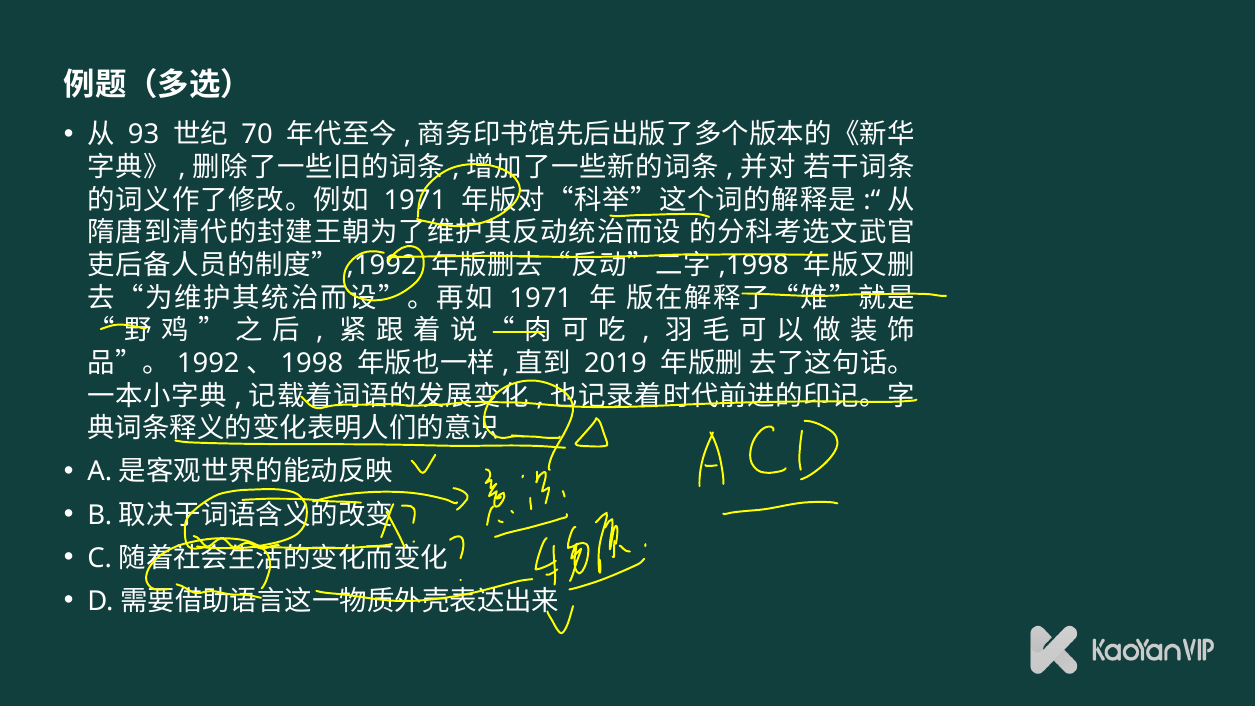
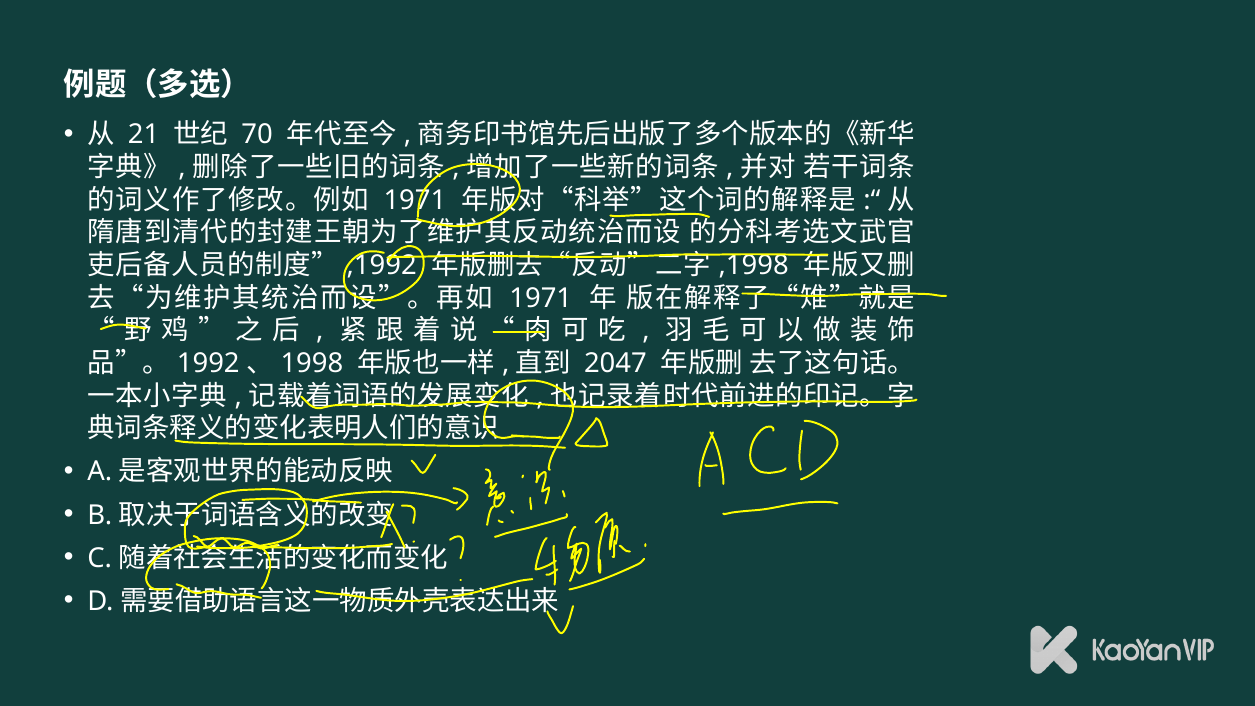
93: 93 -> 21
2019: 2019 -> 2047
